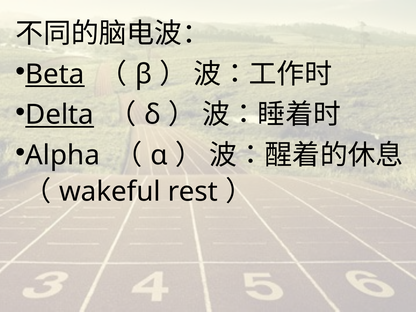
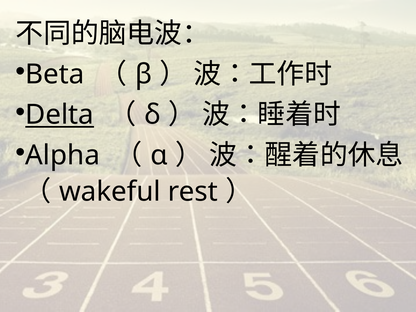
Beta underline: present -> none
